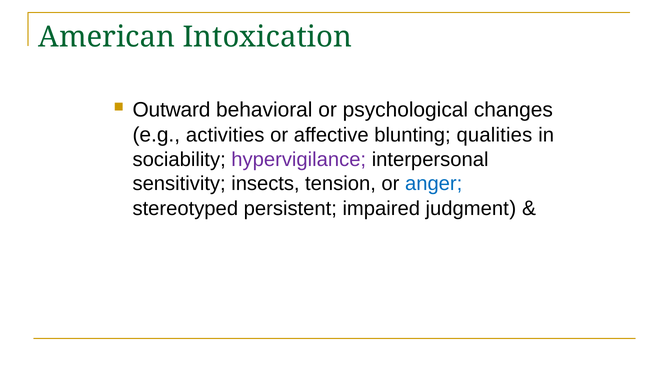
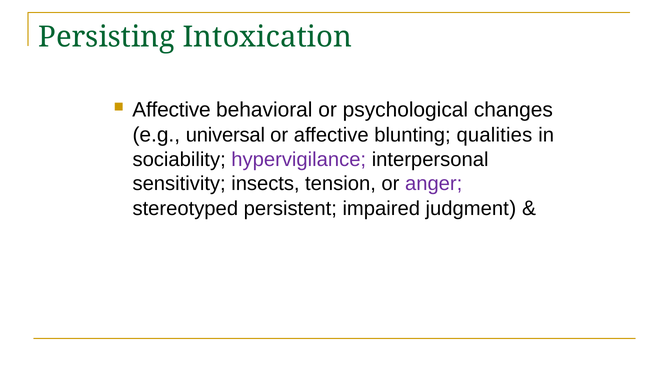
American: American -> Persisting
Outward at (171, 110): Outward -> Affective
activities: activities -> universal
anger colour: blue -> purple
